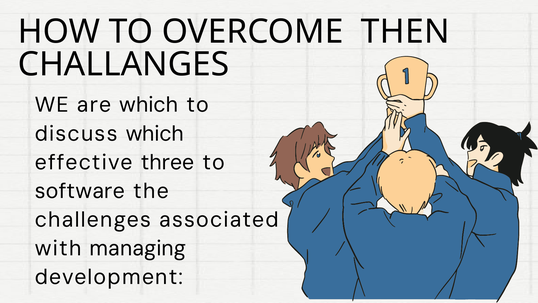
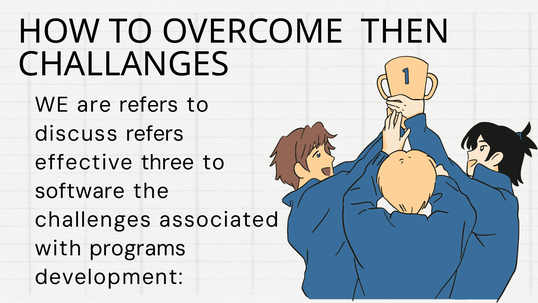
are which: which -> refers
discuss which: which -> refers
managing: managing -> programs
